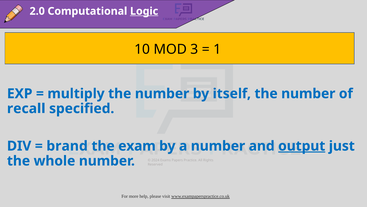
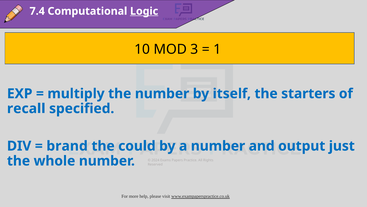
2.0: 2.0 -> 7.4
itself the number: number -> starters
exam: exam -> could
output at (302, 146) underline: present -> none
